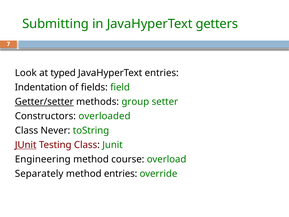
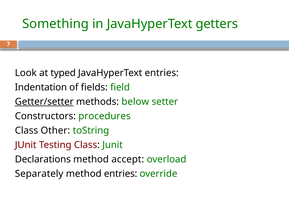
Submitting: Submitting -> Something
group: group -> below
overloaded: overloaded -> procedures
Never: Never -> Other
JUnit at (26, 145) underline: present -> none
Engineering: Engineering -> Declarations
course: course -> accept
